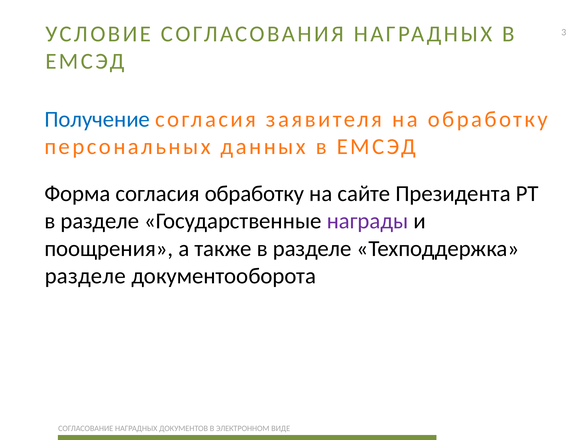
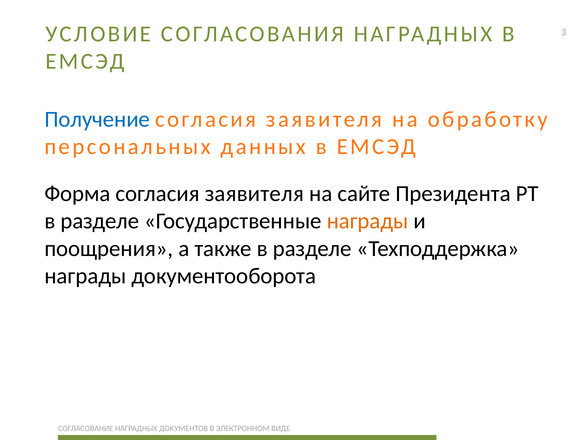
Форма согласия обработку: обработку -> заявителя
награды at (368, 221) colour: purple -> orange
разделе at (85, 276): разделе -> награды
